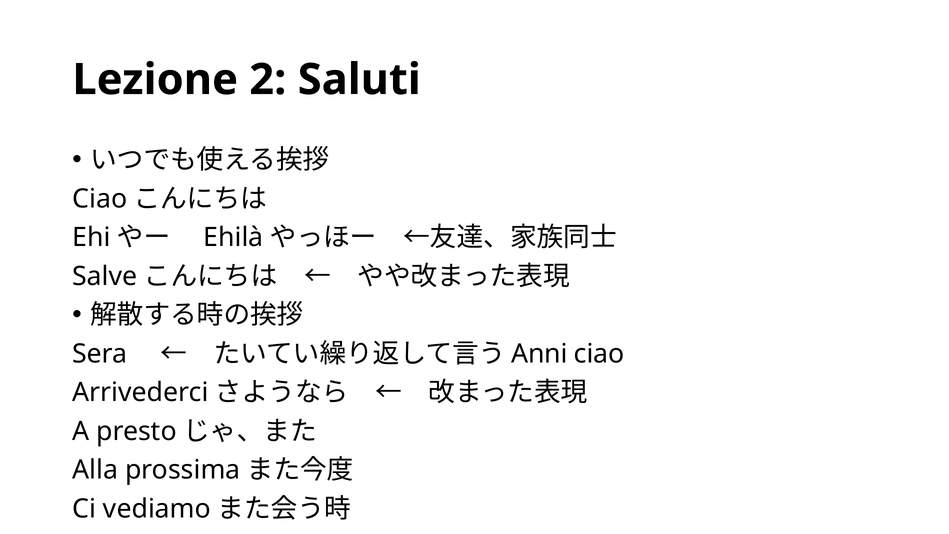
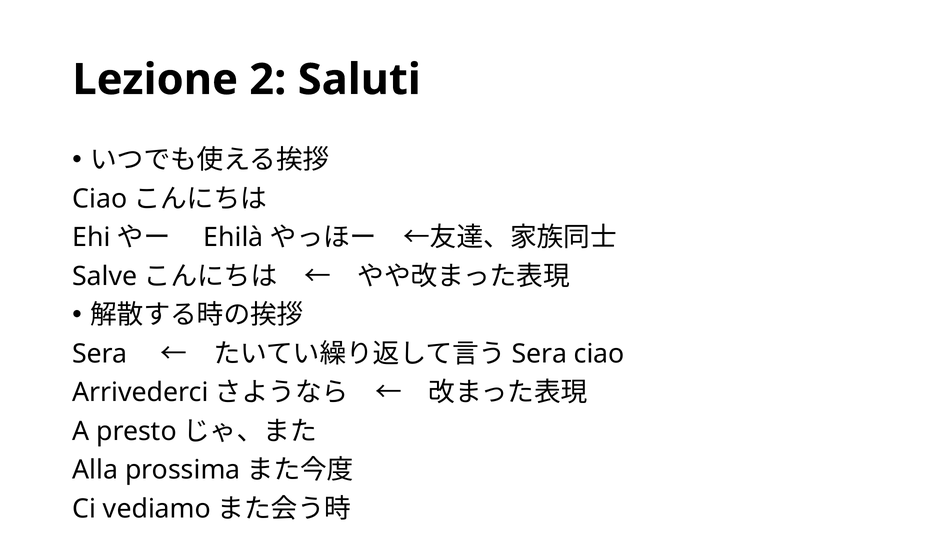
Anni at (540, 354): Anni -> Sera
